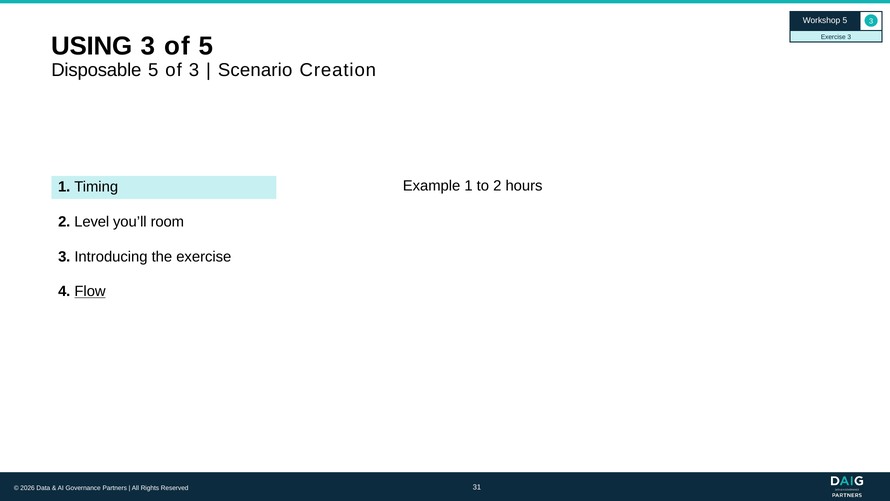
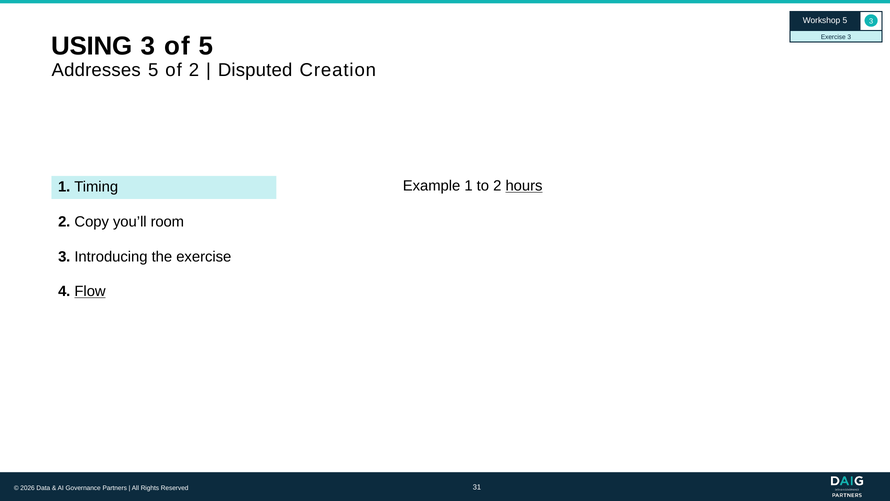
Disposable: Disposable -> Addresses
of 3: 3 -> 2
Scenario: Scenario -> Disputed
hours underline: none -> present
Level: Level -> Copy
